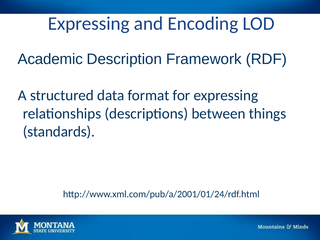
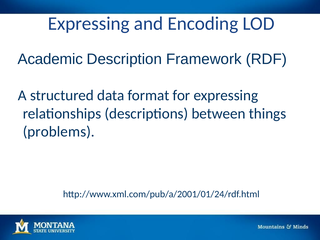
standards: standards -> problems
